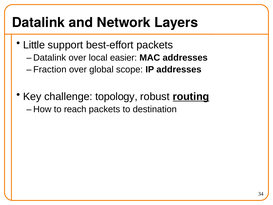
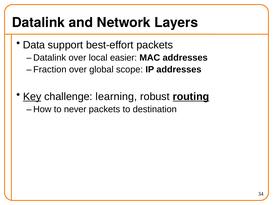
Little: Little -> Data
Key underline: none -> present
topology: topology -> learning
reach: reach -> never
